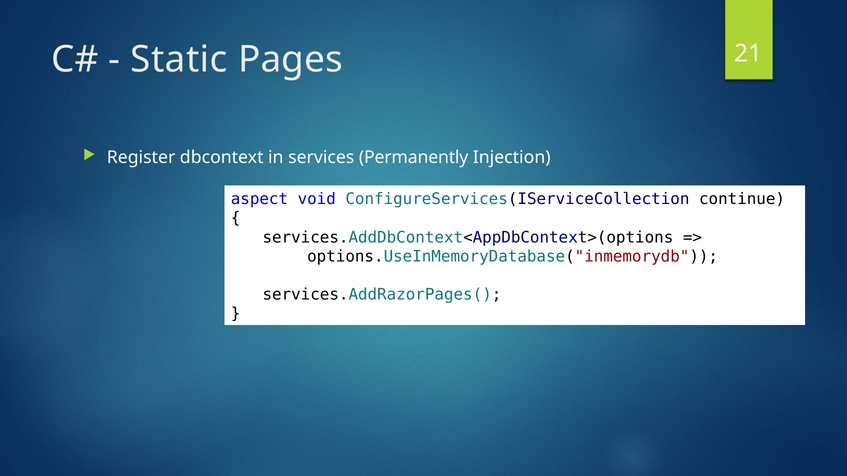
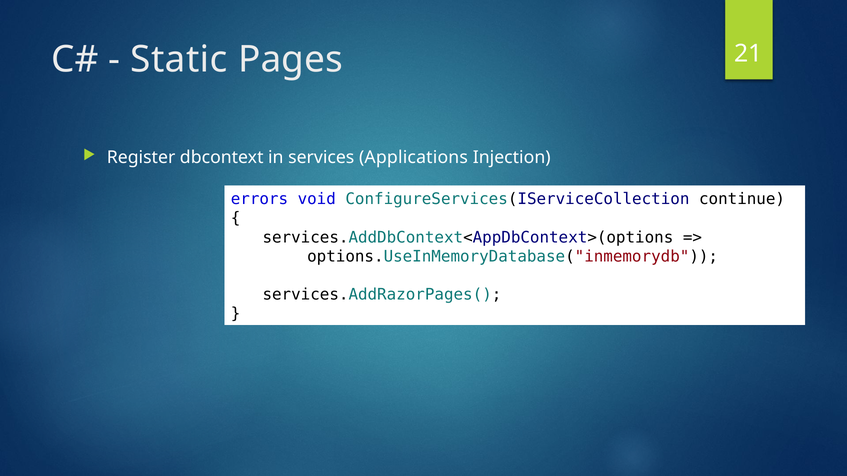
Permanently: Permanently -> Applications
aspect: aspect -> errors
